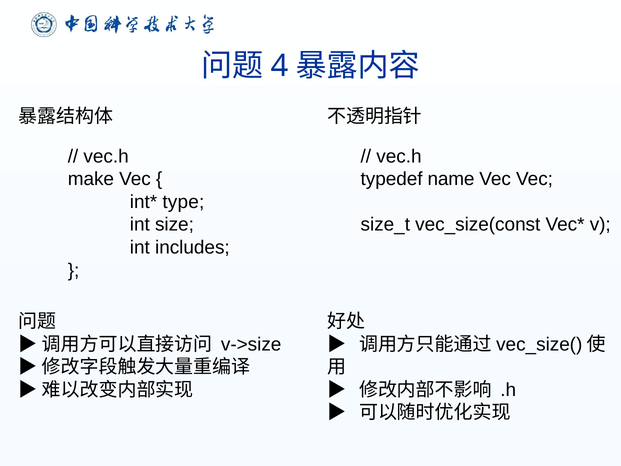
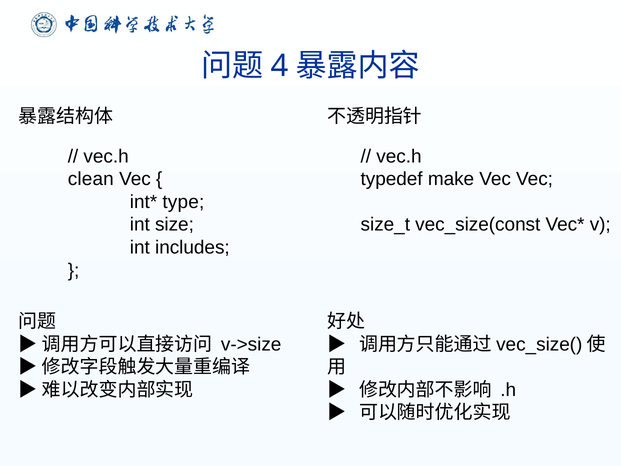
make: make -> clean
name: name -> make
